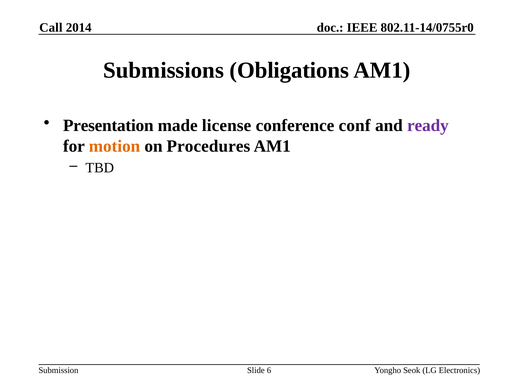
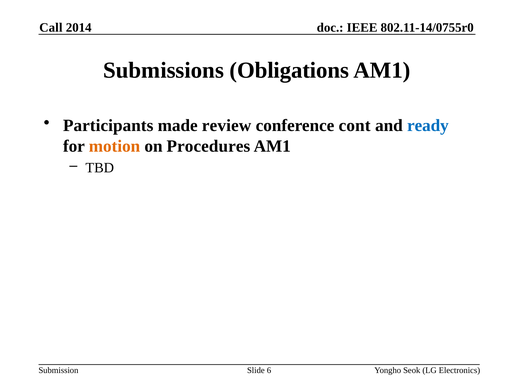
Presentation: Presentation -> Participants
license: license -> review
conf: conf -> cont
ready colour: purple -> blue
